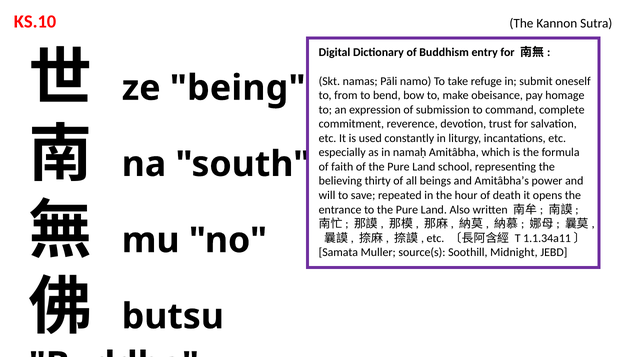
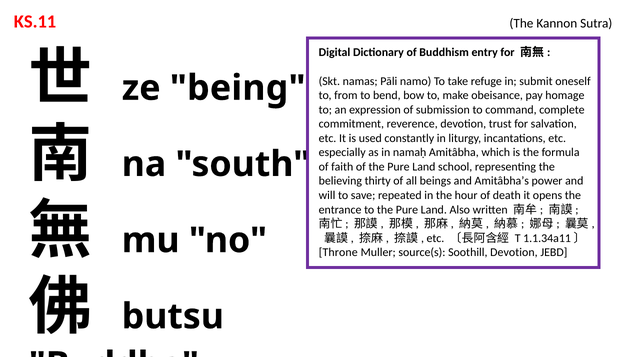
KS.10: KS.10 -> KS.11
Samata: Samata -> Throne
Soothill Midnight: Midnight -> Devotion
